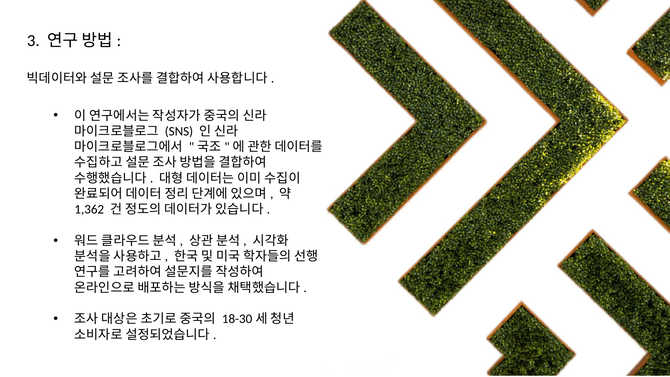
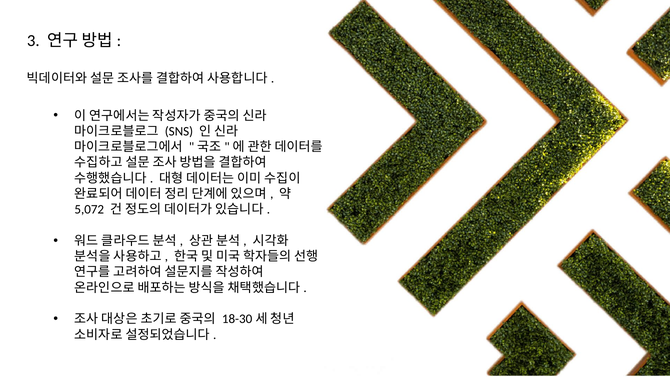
1,362: 1,362 -> 5,072
